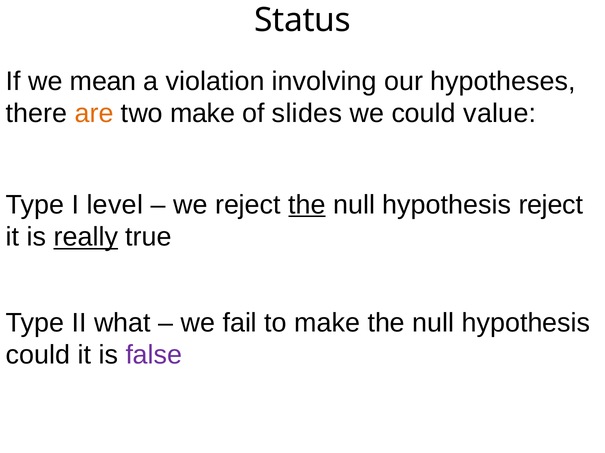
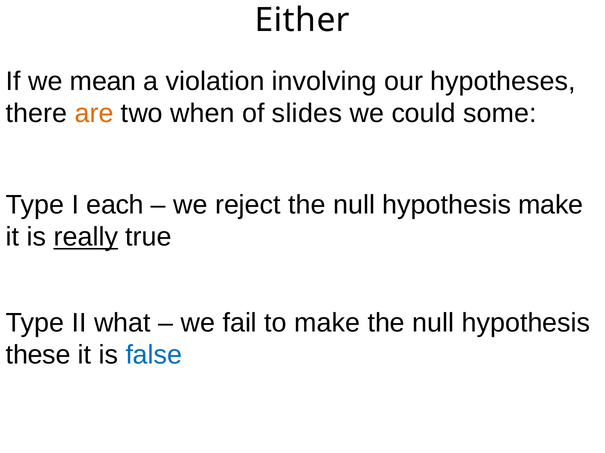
Status: Status -> Either
two make: make -> when
value: value -> some
level: level -> each
the at (307, 205) underline: present -> none
hypothesis reject: reject -> make
could at (38, 355): could -> these
false colour: purple -> blue
